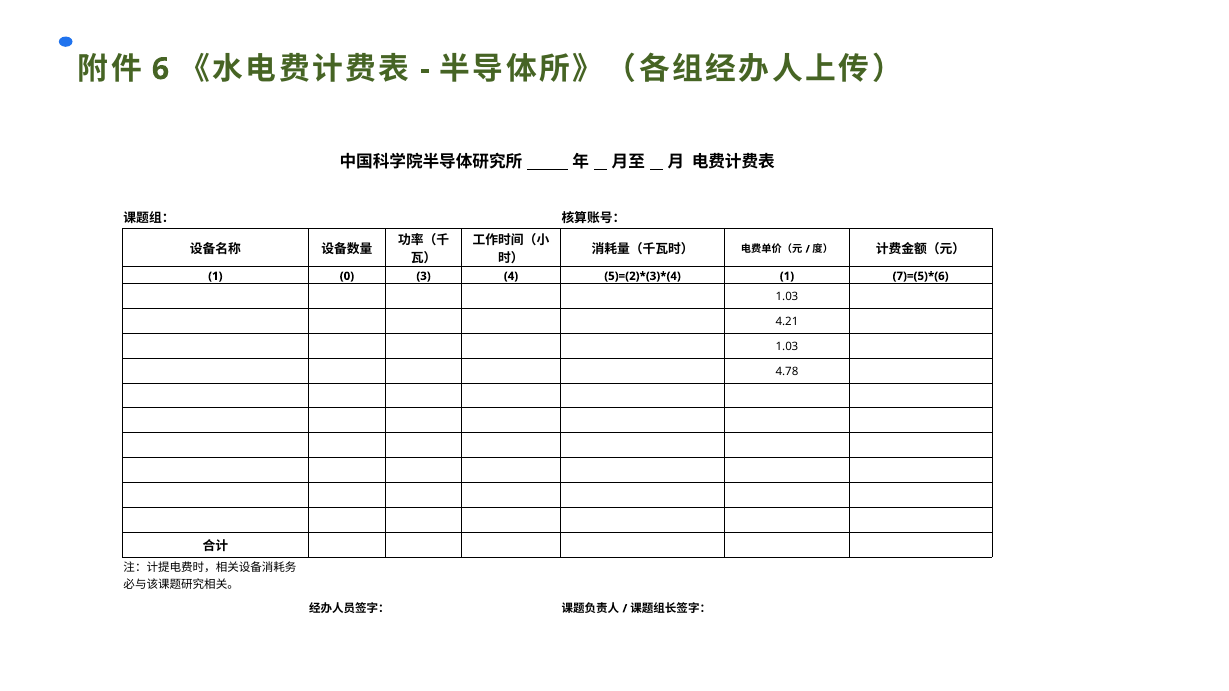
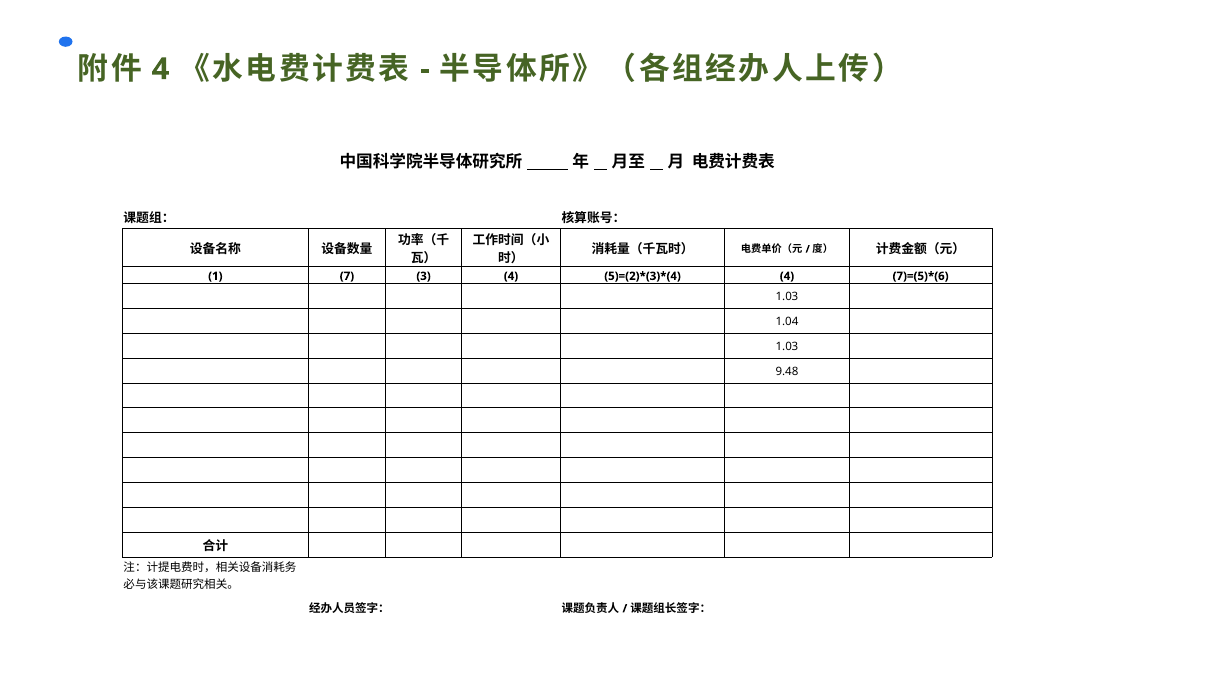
6 at (161, 69): 6 -> 4
0: 0 -> 7
1 at (787, 276): 1 -> 4
4.21: 4.21 -> 1.04
4.78: 4.78 -> 9.48
